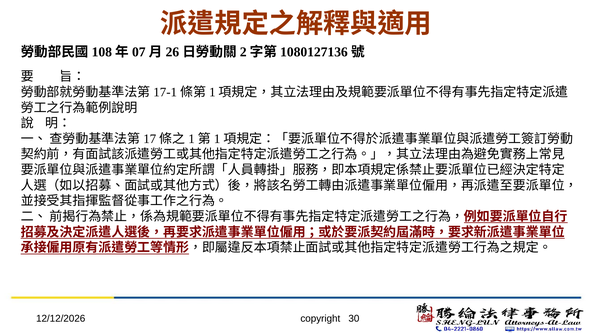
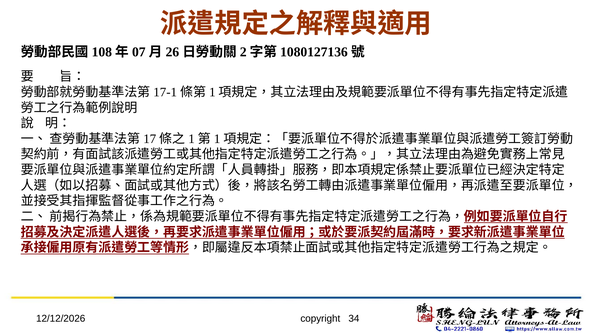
30: 30 -> 34
